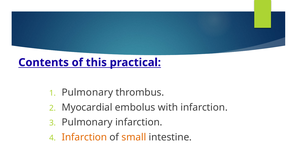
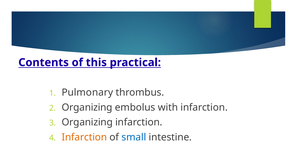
Myocardial at (87, 107): Myocardial -> Organizing
Pulmonary at (87, 122): Pulmonary -> Organizing
small colour: orange -> blue
